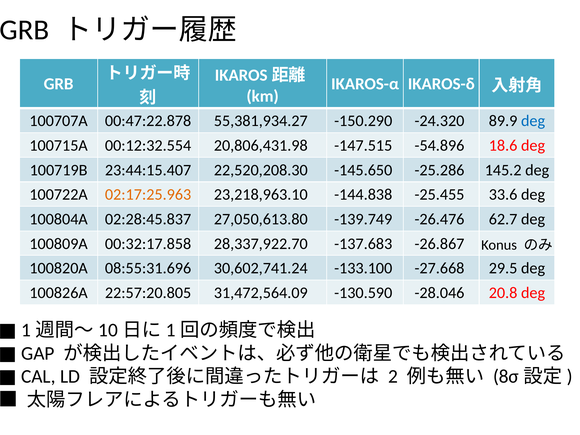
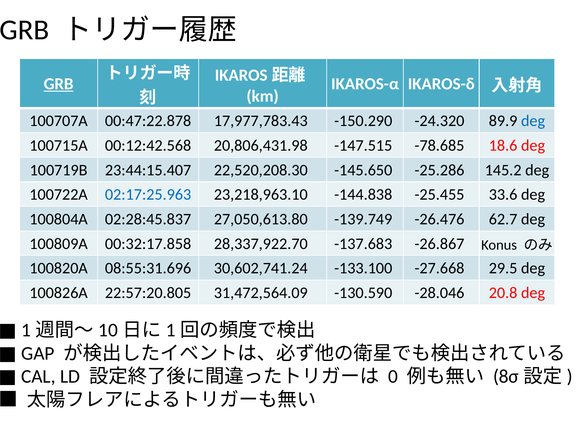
GRB at (59, 84) underline: none -> present
55,381,934.27: 55,381,934.27 -> 17,977,783.43
00:12:32.554: 00:12:32.554 -> 00:12:42.568
-54.896: -54.896 -> -78.685
02:17:25.963 colour: orange -> blue
2: 2 -> 0
